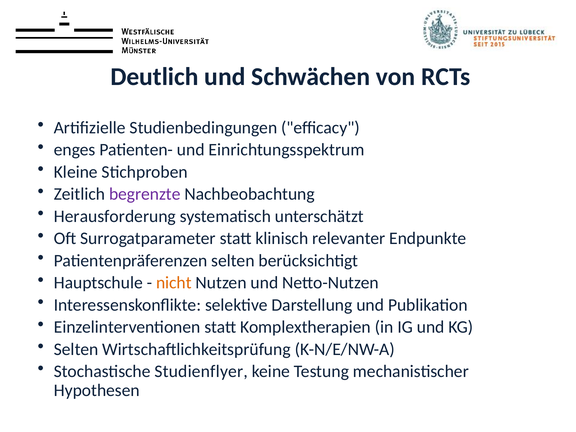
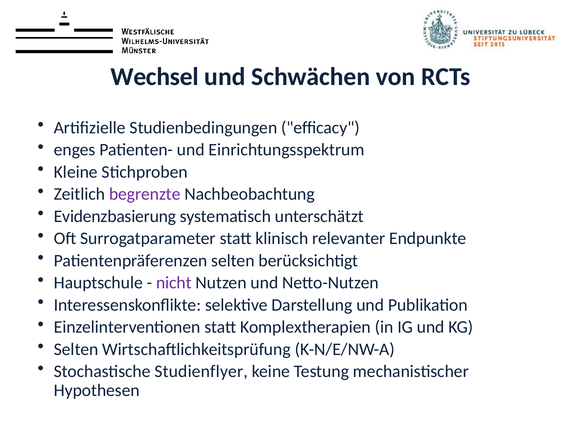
Deutlich: Deutlich -> Wechsel
Herausforderung: Herausforderung -> Evidenzbasierung
nicht colour: orange -> purple
